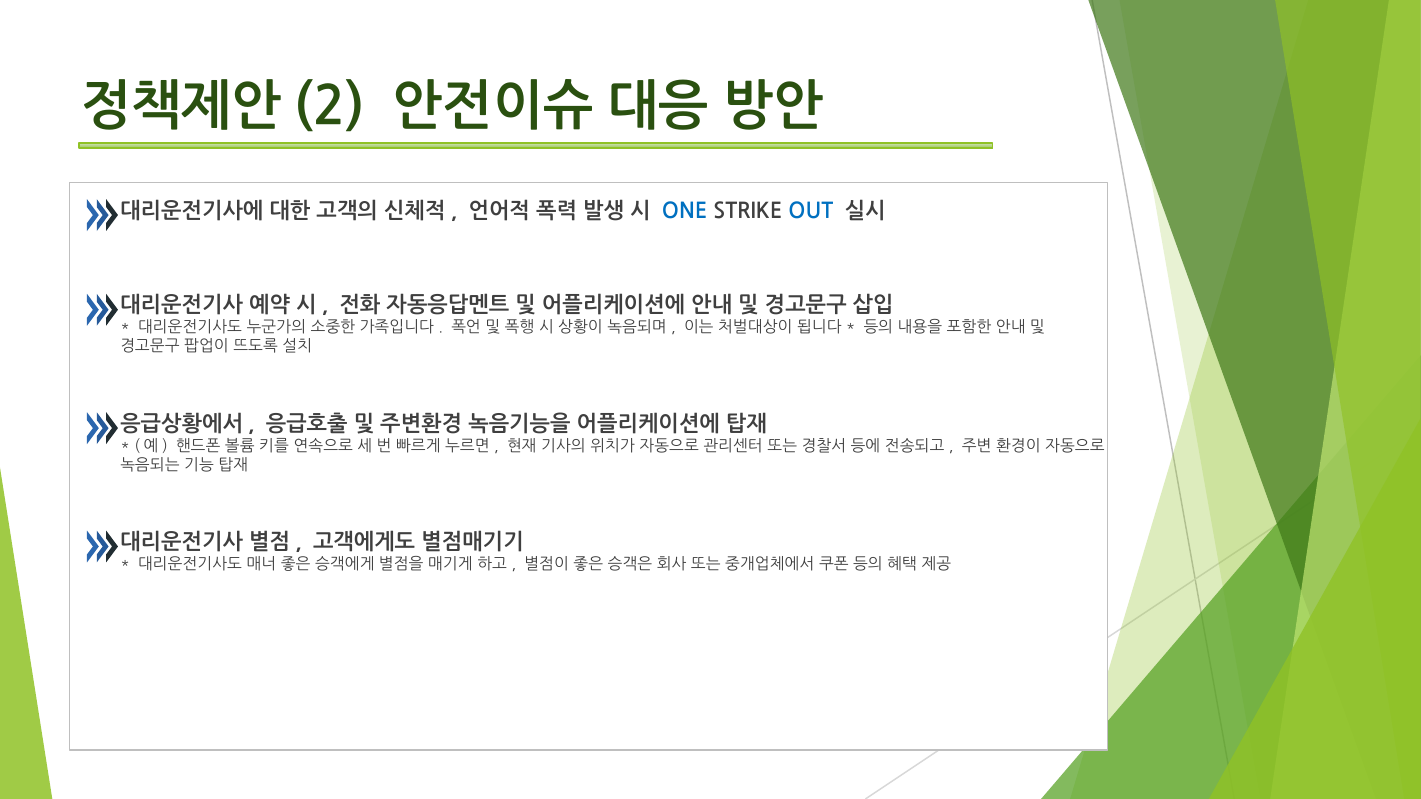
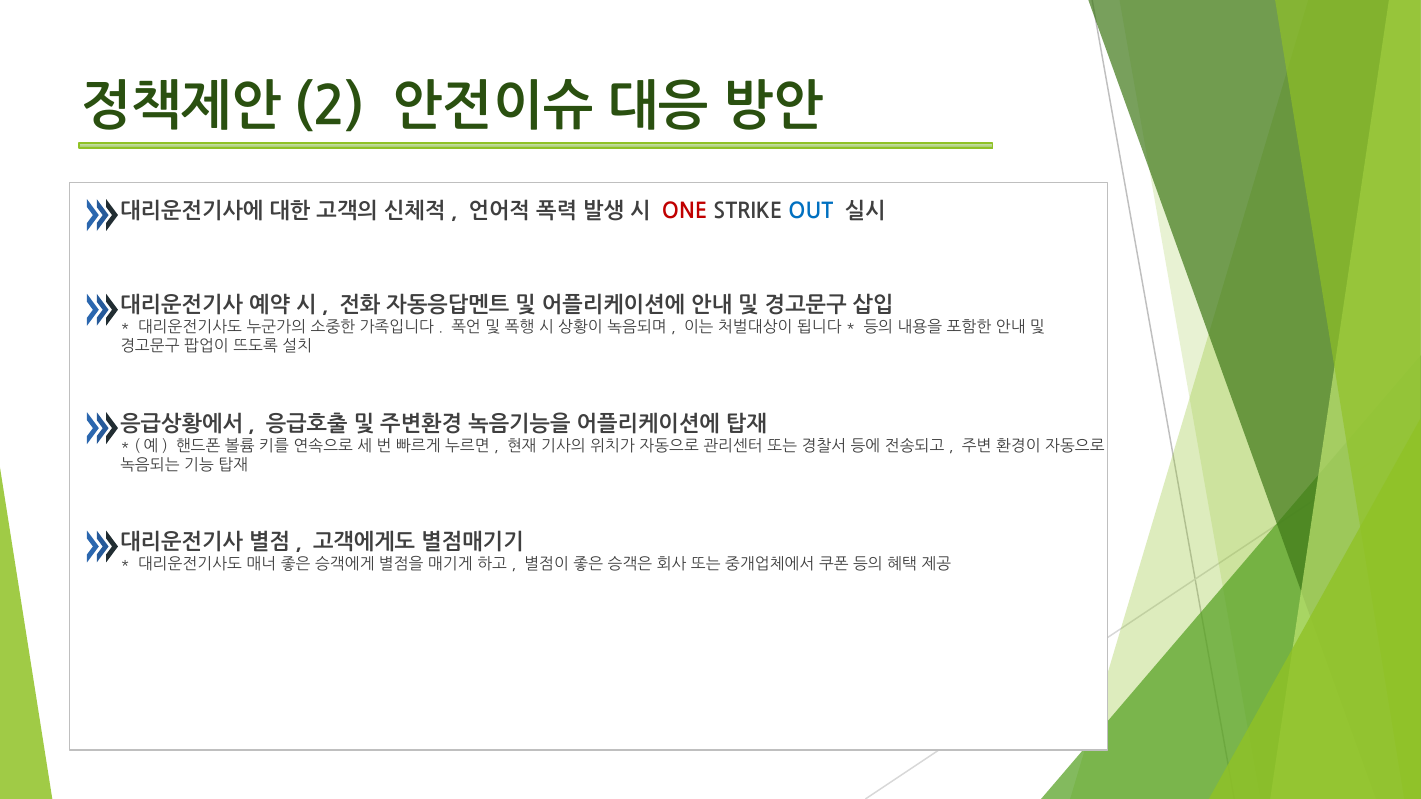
ONE colour: blue -> red
